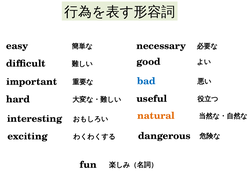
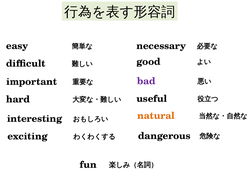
bad colour: blue -> purple
